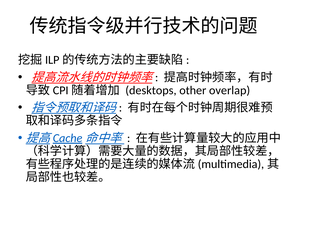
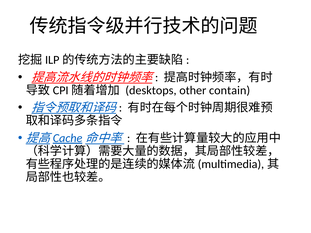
overlap: overlap -> contain
